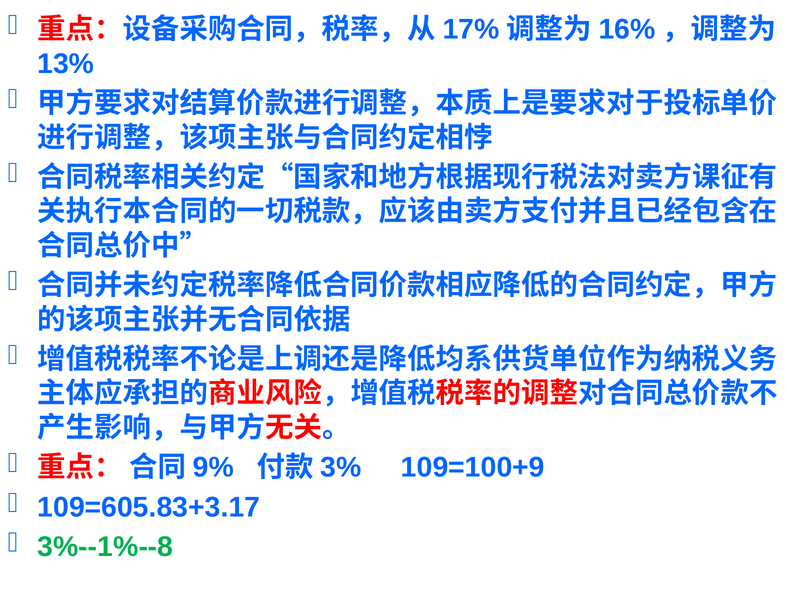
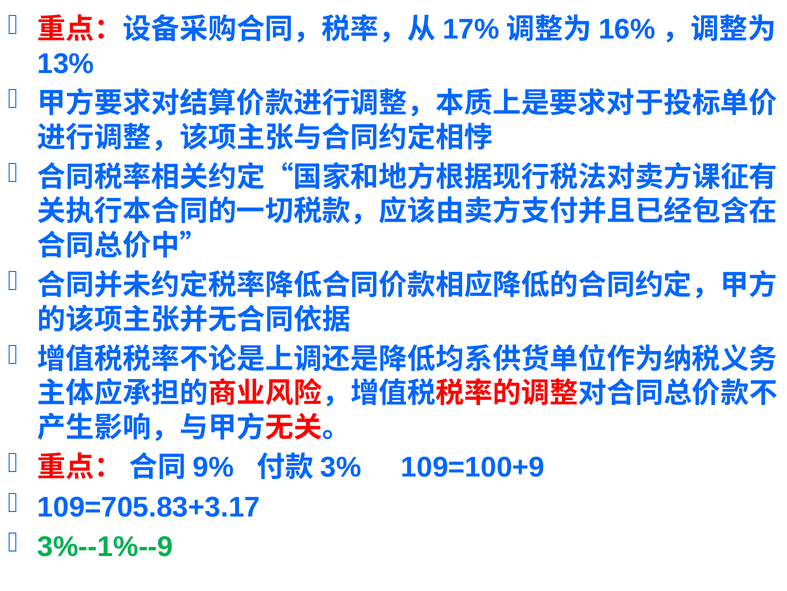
109=605.83+3.17: 109=605.83+3.17 -> 109=705.83+3.17
3%--1%--8: 3%--1%--8 -> 3%--1%--9
